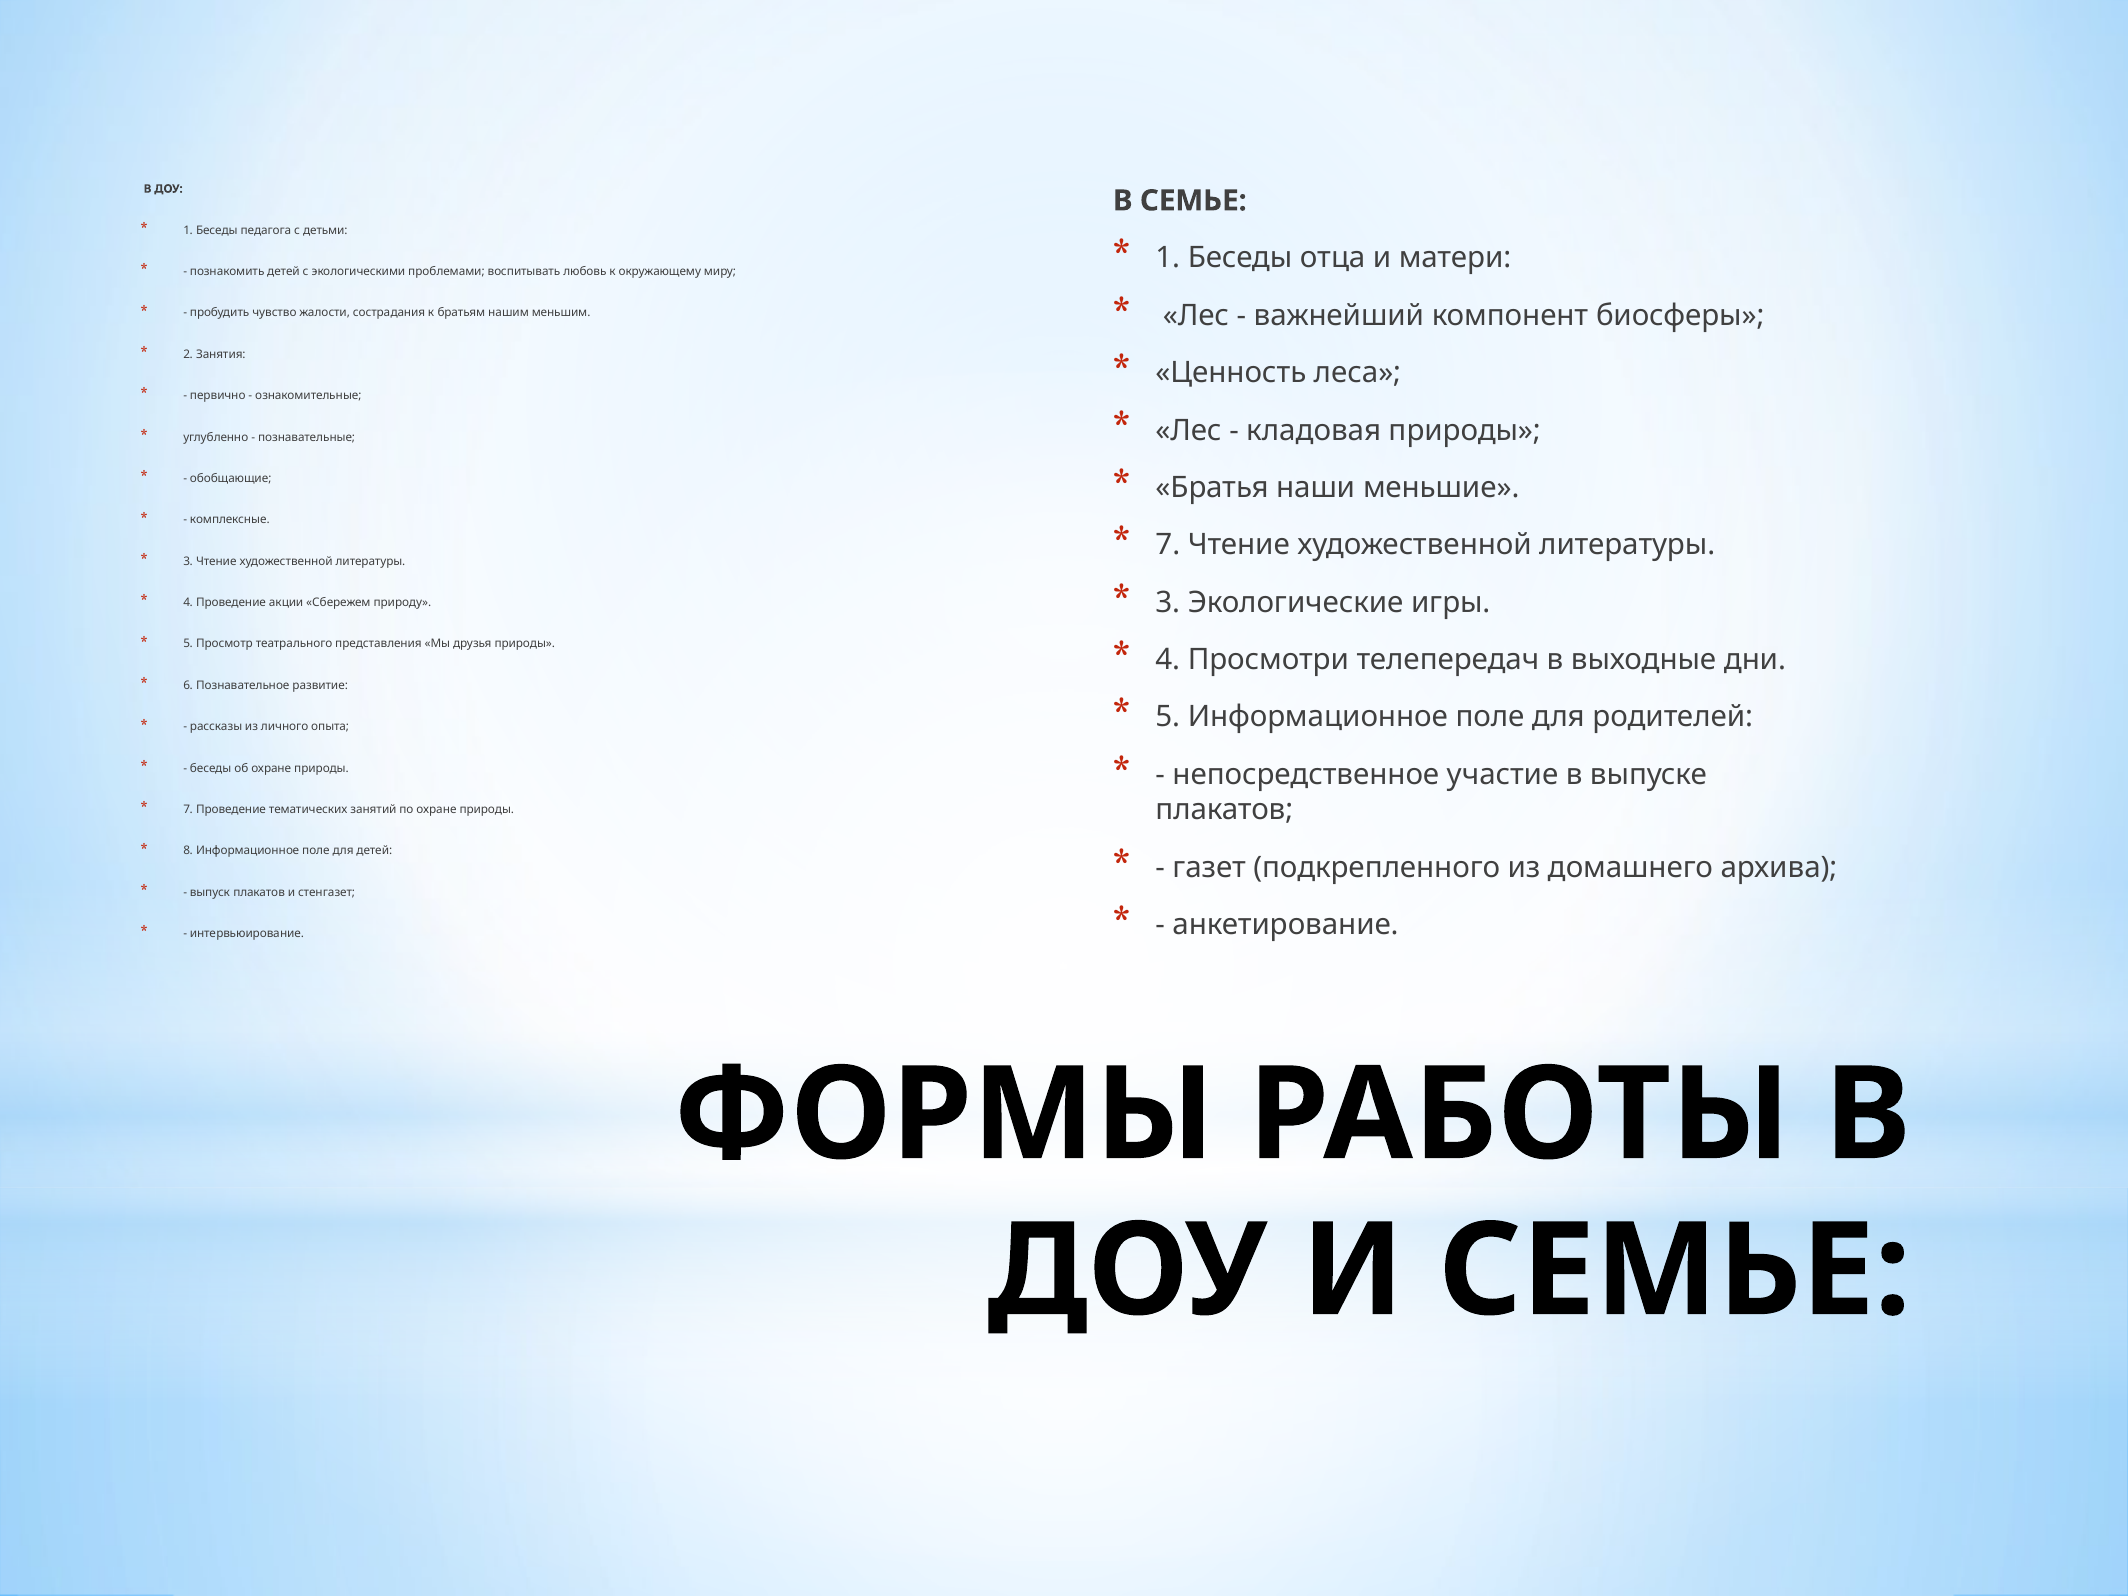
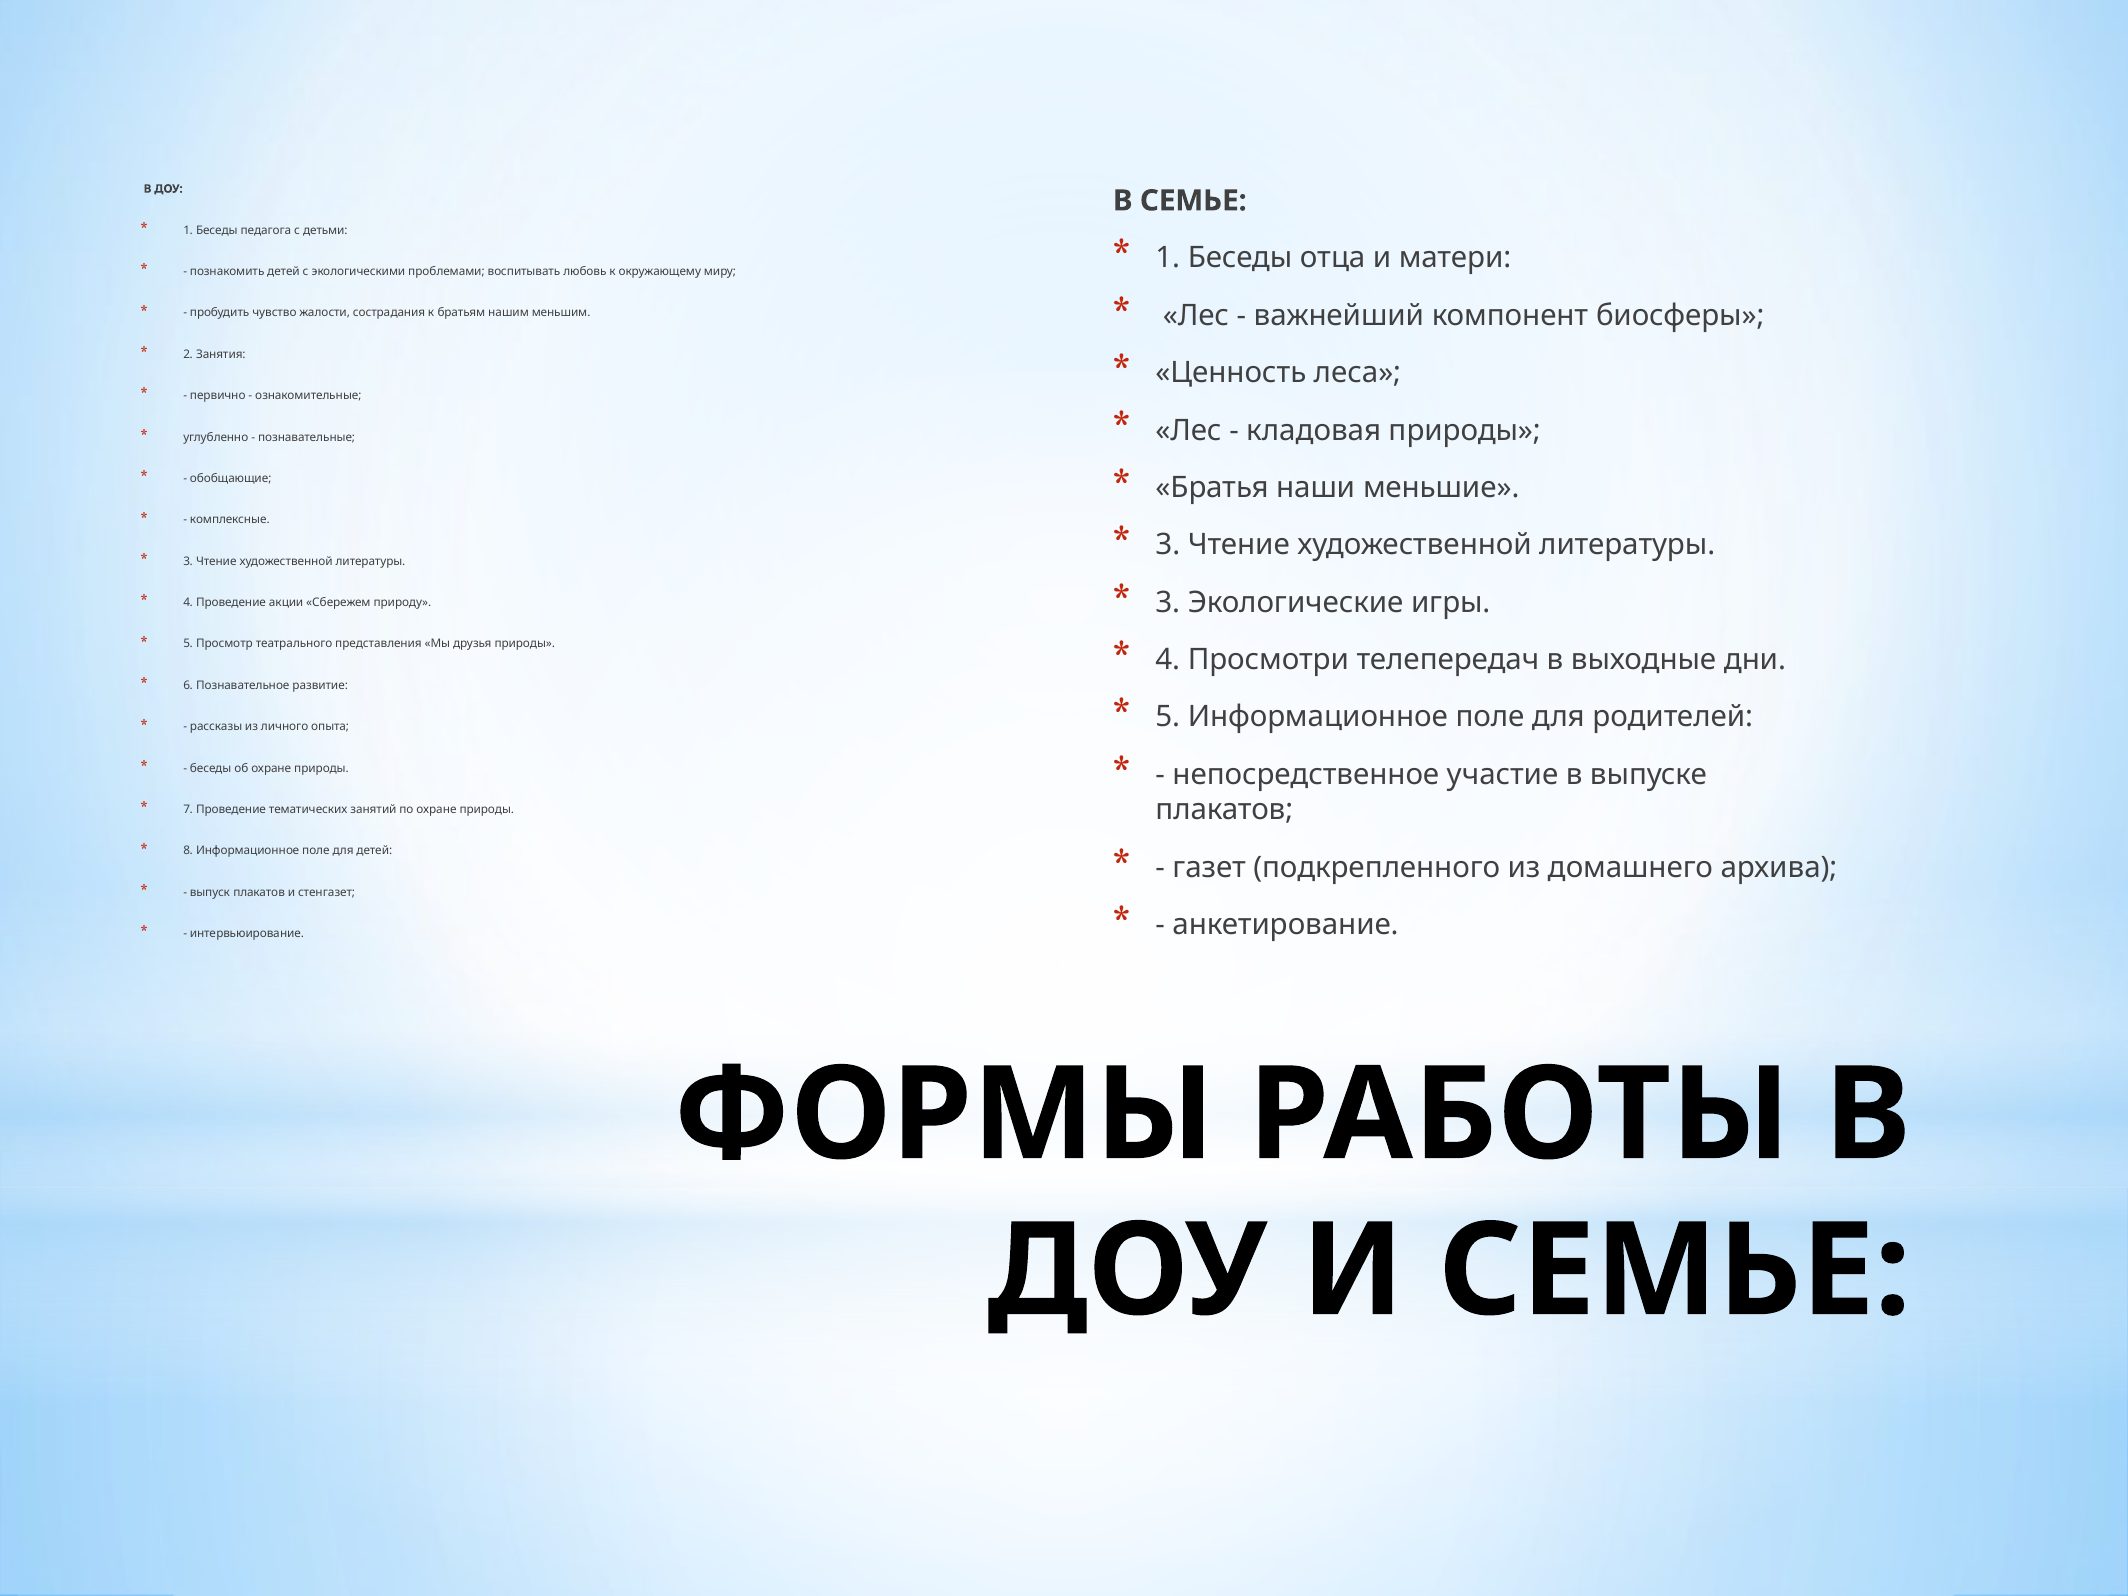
7 at (1168, 545): 7 -> 3
